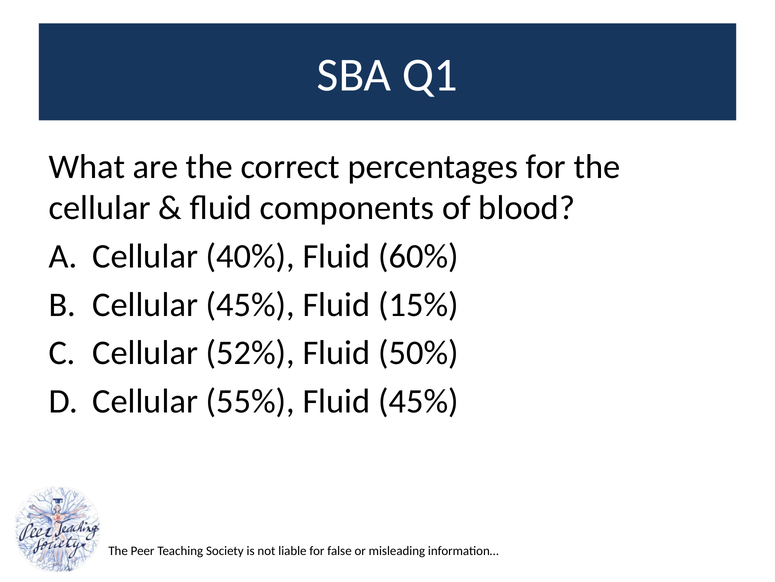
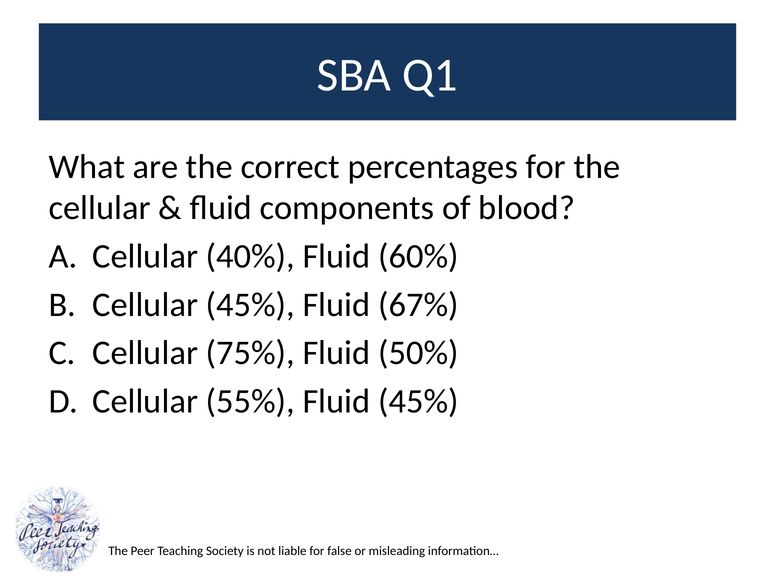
15%: 15% -> 67%
52%: 52% -> 75%
